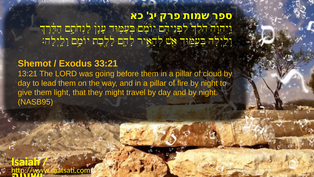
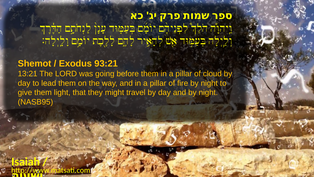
33:21: 33:21 -> 93:21
